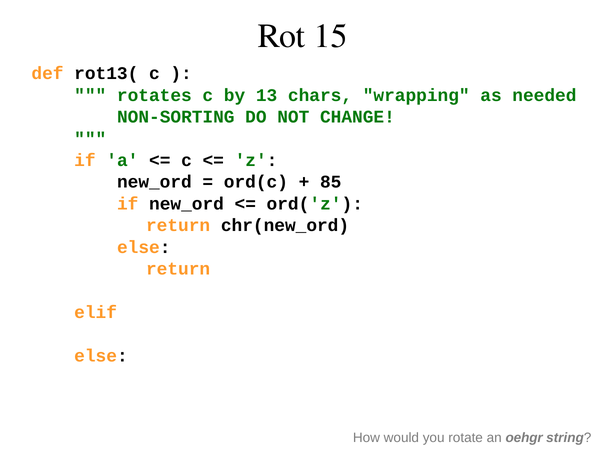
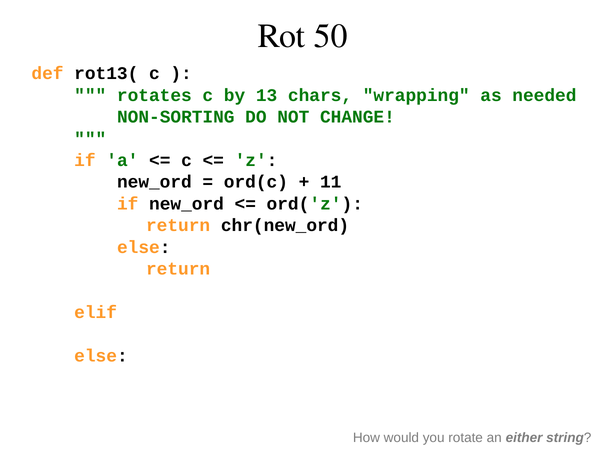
15: 15 -> 50
85: 85 -> 11
oehgr: oehgr -> either
